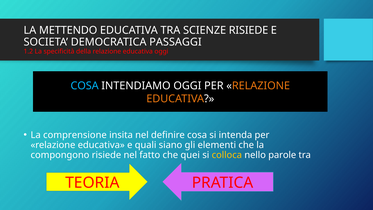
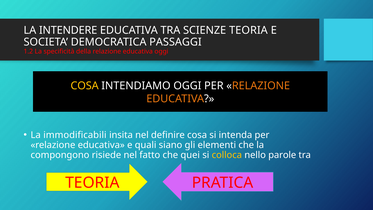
METTENDO: METTENDO -> INTENDERE
SCIENZE RISIEDE: RISIEDE -> TEORIA
COSA at (85, 86) colour: light blue -> yellow
comprensione: comprensione -> immodificabili
